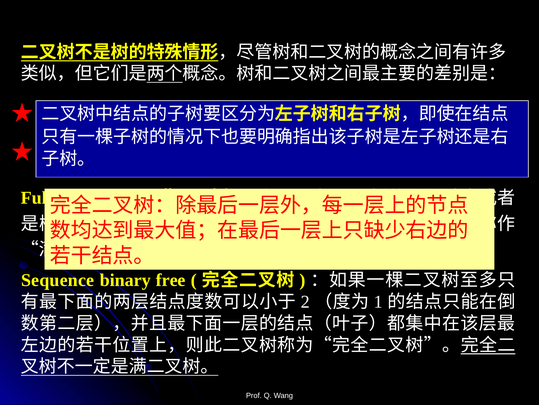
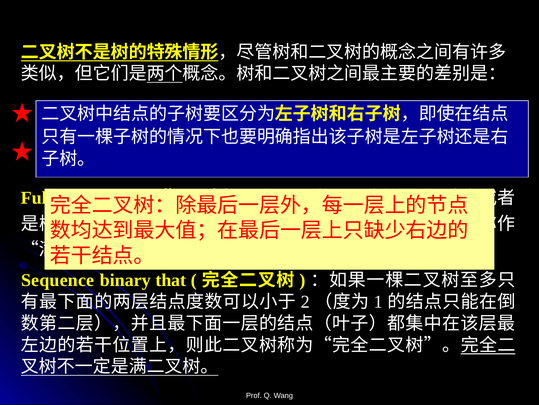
free: free -> that
